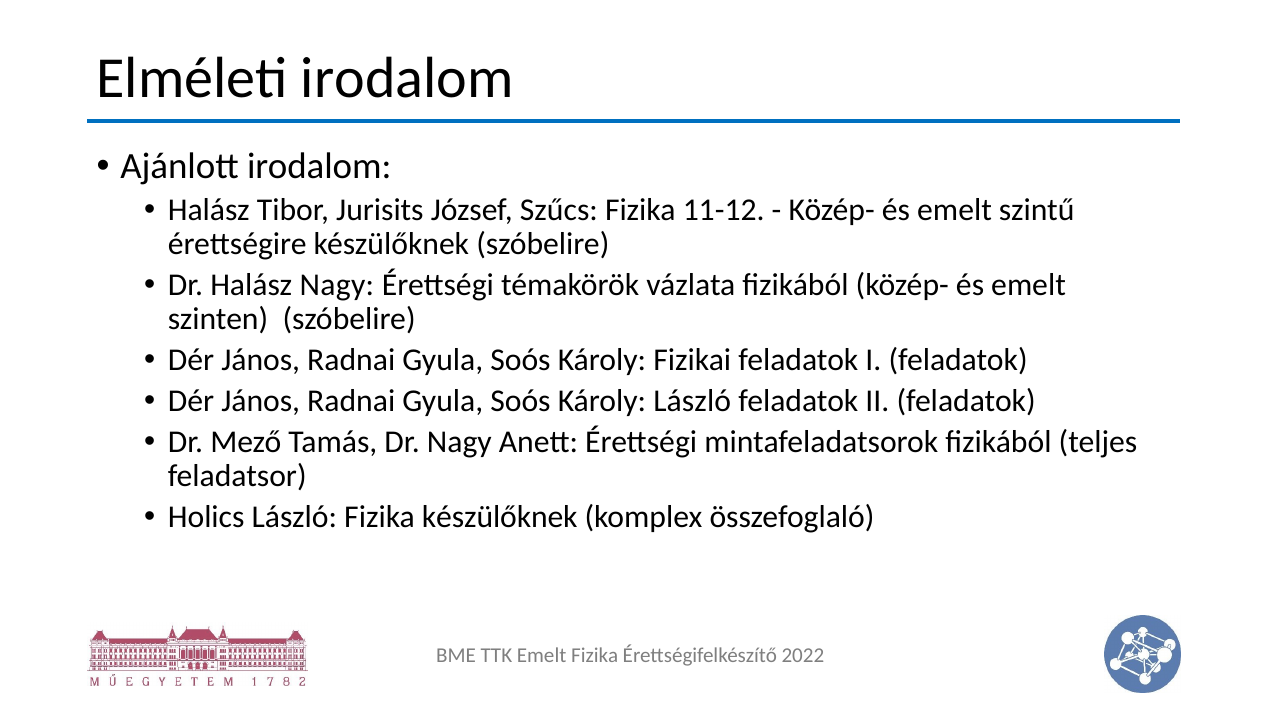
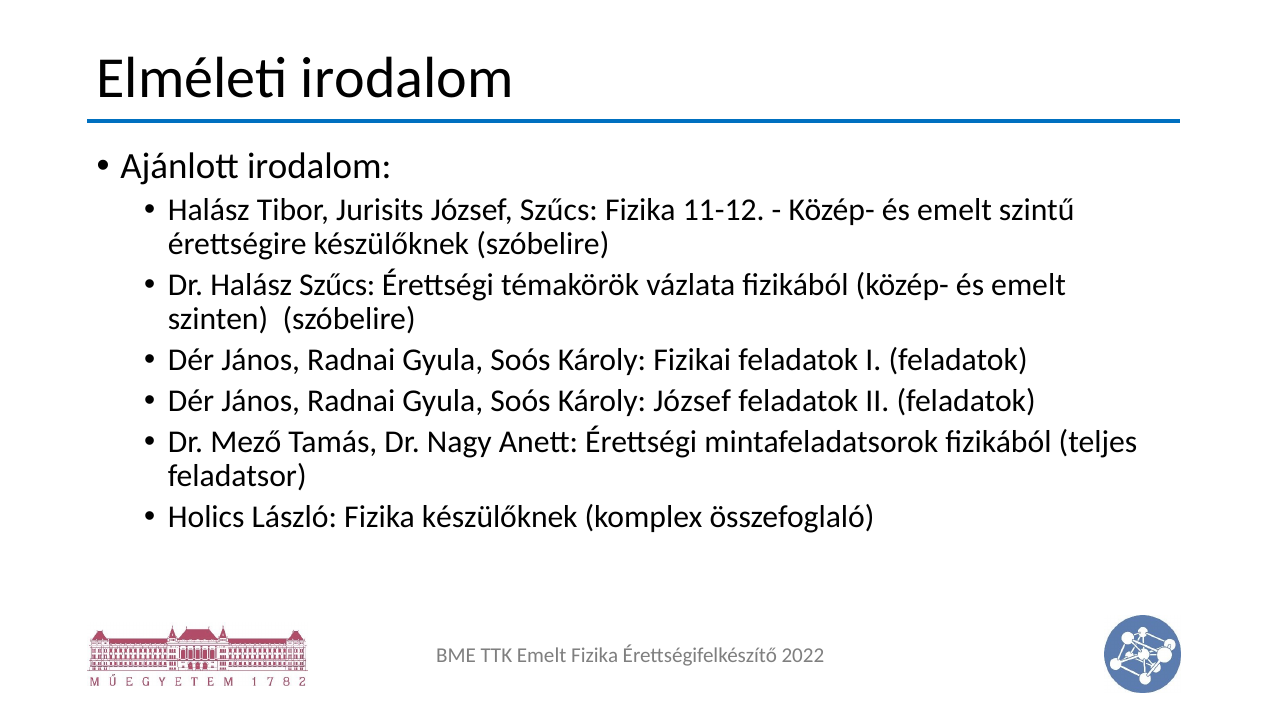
Halász Nagy: Nagy -> Szűcs
Károly László: László -> József
